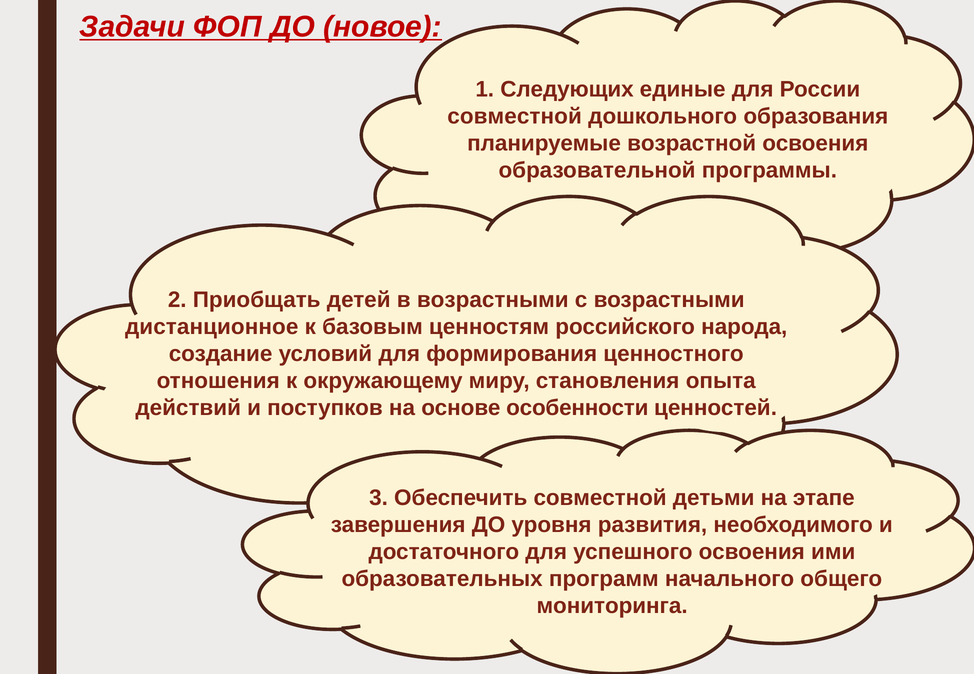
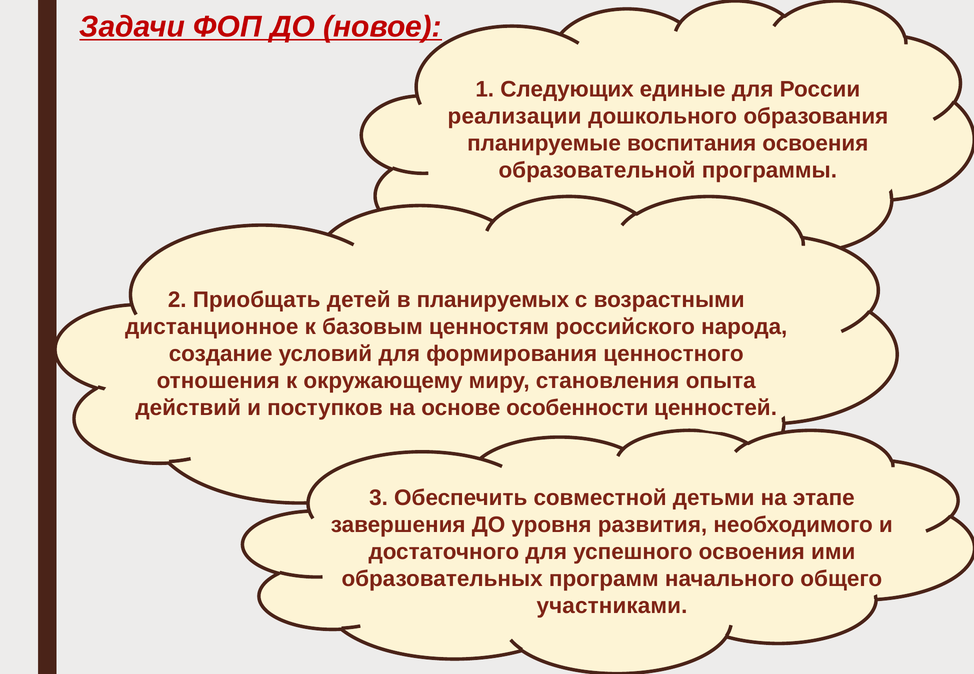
совместной at (515, 116): совместной -> реализации
возрастной: возрастной -> воспитания
в возрастными: возрастными -> планируемых
мониторинга: мониторинга -> участниками
